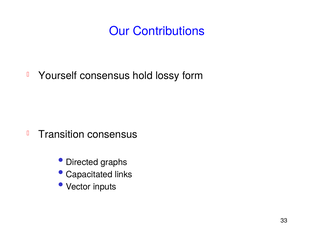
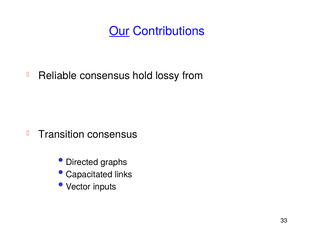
Our underline: none -> present
Yourself: Yourself -> Reliable
form: form -> from
